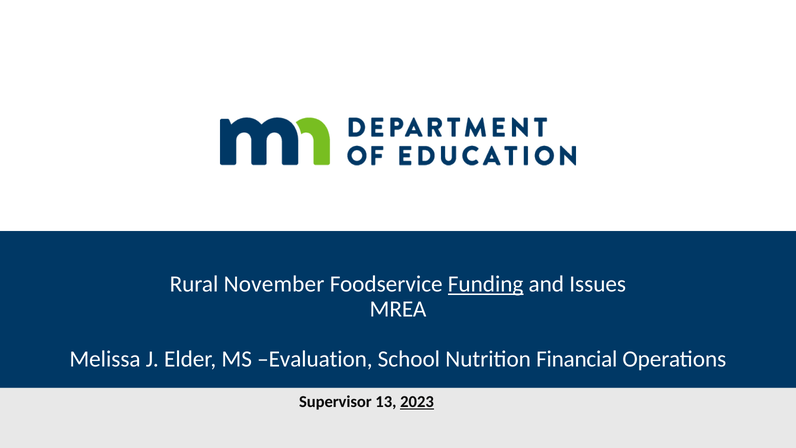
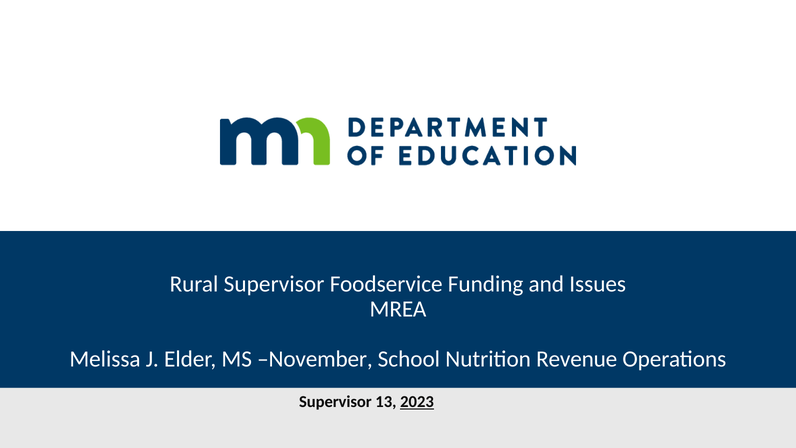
Rural November: November -> Supervisor
Funding underline: present -> none
Evaluation: Evaluation -> November
Financial: Financial -> Revenue
